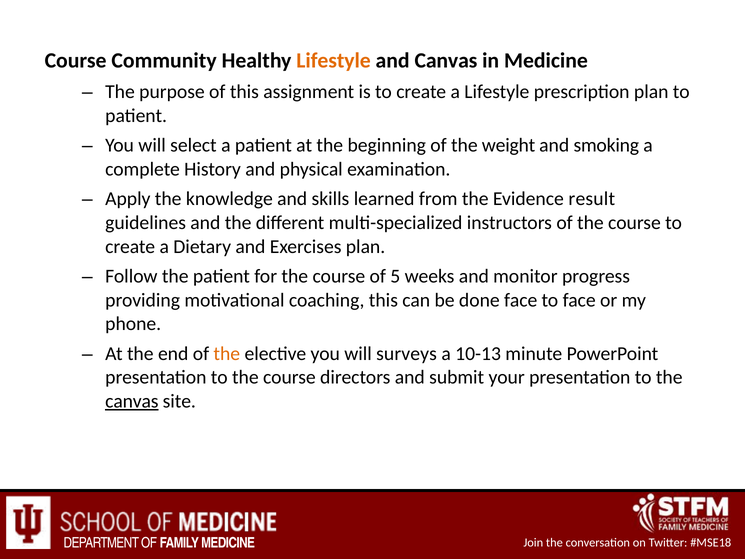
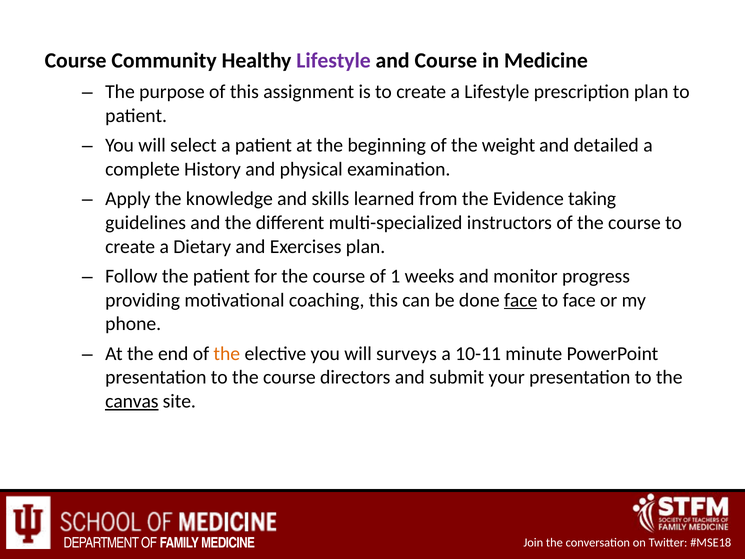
Lifestyle at (334, 61) colour: orange -> purple
and Canvas: Canvas -> Course
smoking: smoking -> detailed
result: result -> taking
5: 5 -> 1
face at (521, 300) underline: none -> present
10-13: 10-13 -> 10-11
